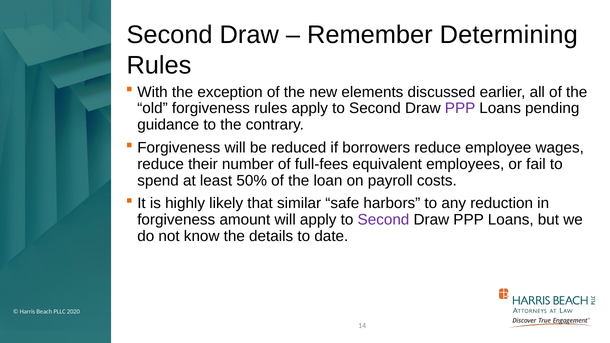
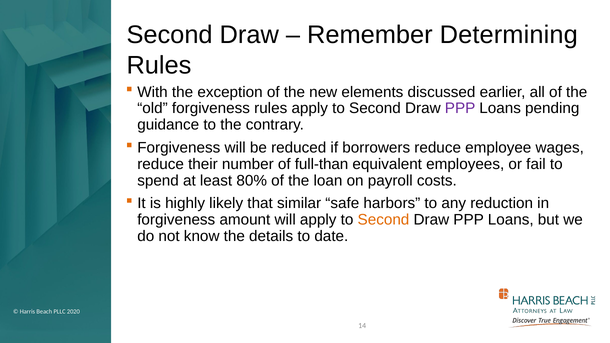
full-fees: full-fees -> full-than
50%: 50% -> 80%
Second at (383, 220) colour: purple -> orange
